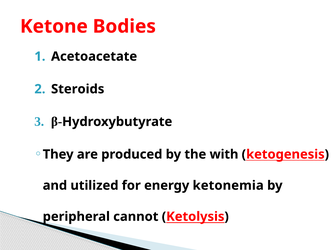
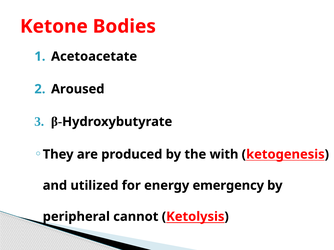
Steroids: Steroids -> Aroused
ketonemia: ketonemia -> emergency
